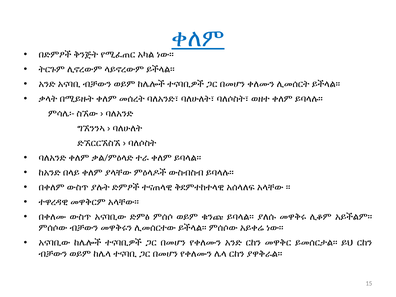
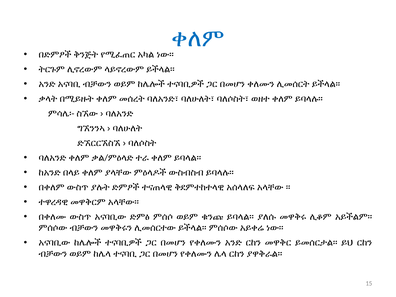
ቀለም at (198, 38) underline: present -> none
